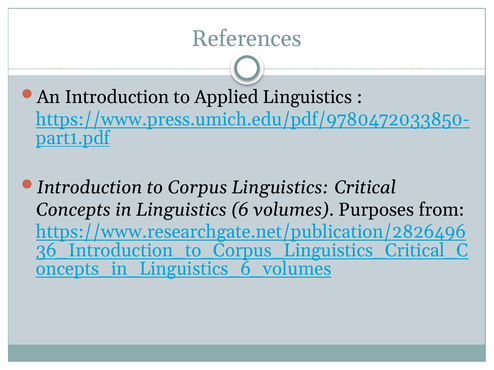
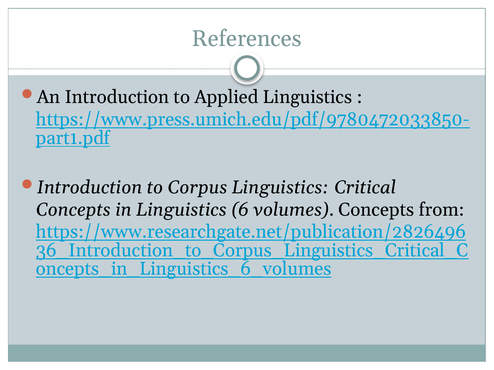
volumes Purposes: Purposes -> Concepts
